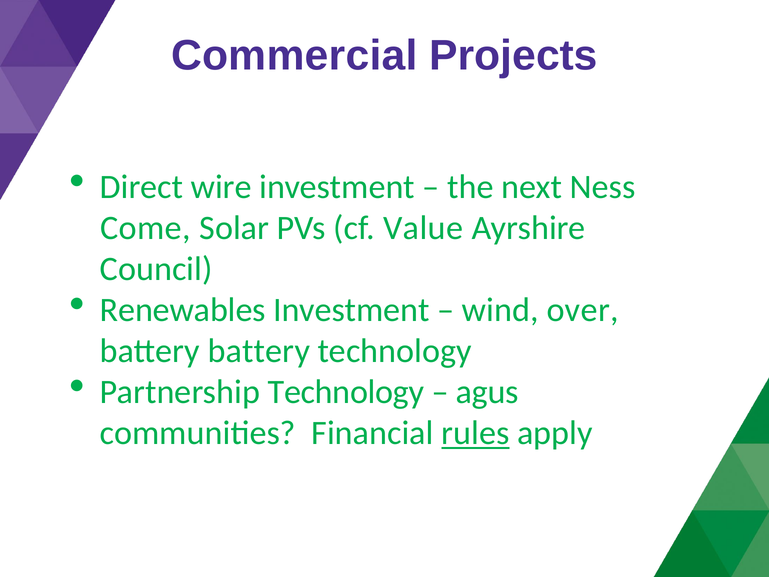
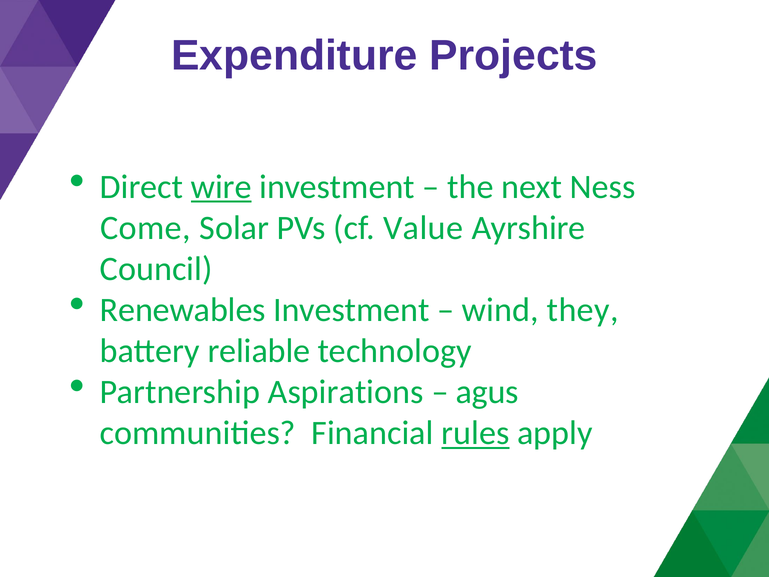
Commercial: Commercial -> Expenditure
wire underline: none -> present
over: over -> they
battery battery: battery -> reliable
Partnership Technology: Technology -> Aspirations
